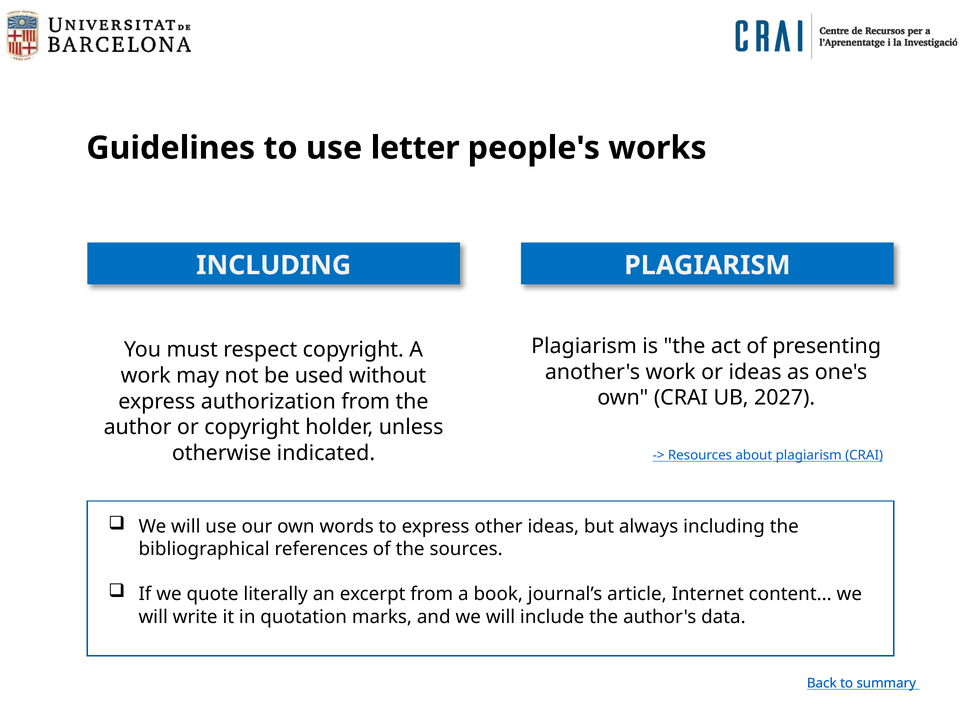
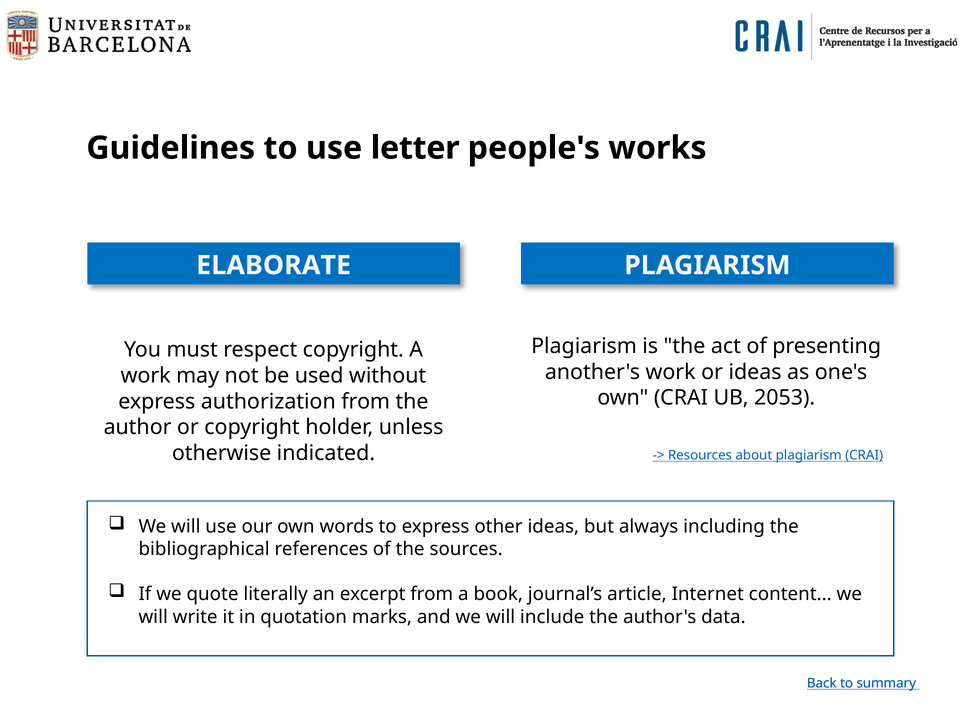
INCLUDING at (274, 265): INCLUDING -> ELABORATE
2027: 2027 -> 2053
